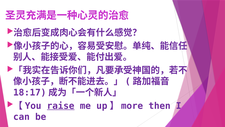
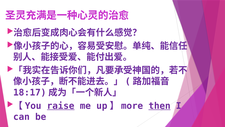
then underline: none -> present
